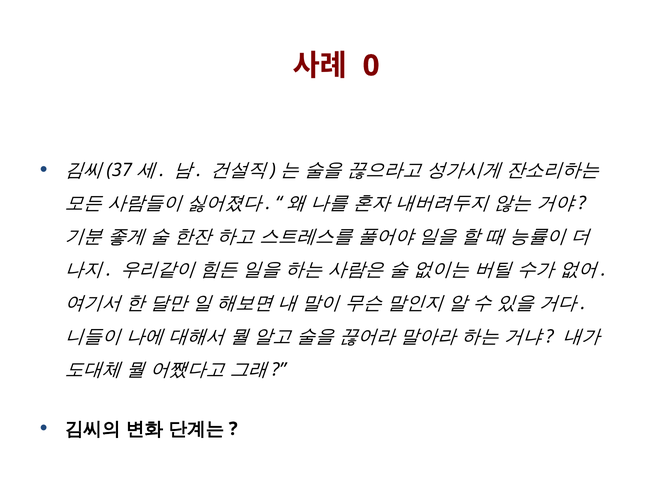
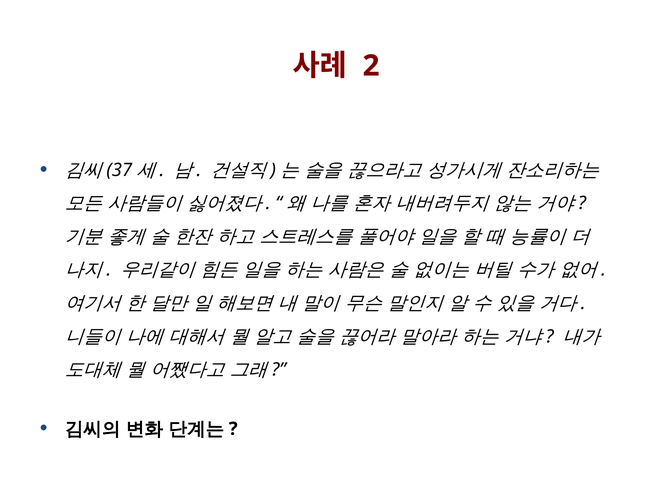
0: 0 -> 2
